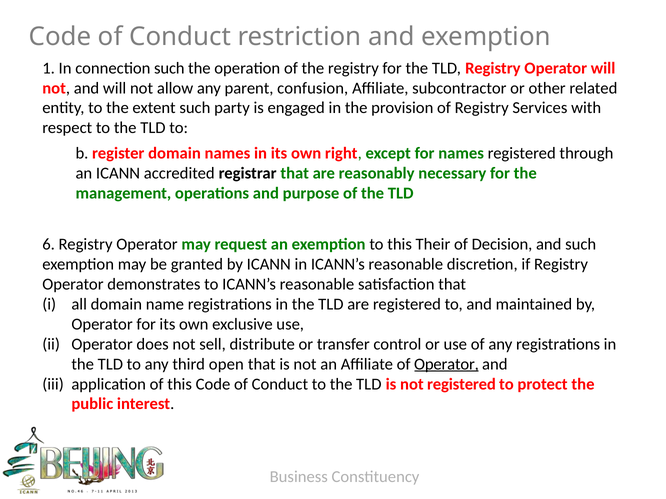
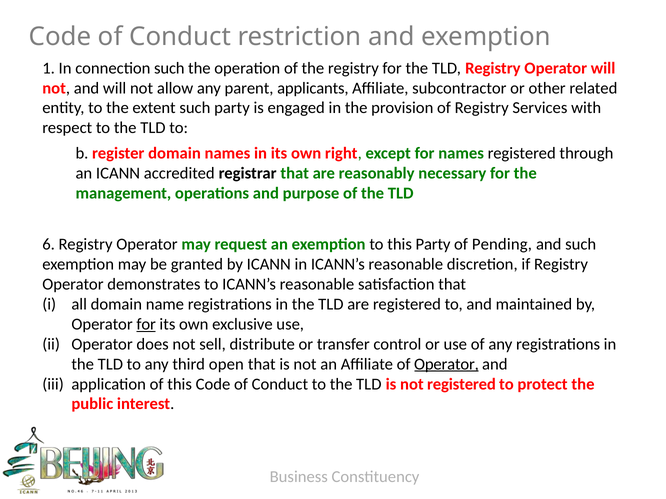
confusion: confusion -> applicants
this Their: Their -> Party
Decision: Decision -> Pending
for at (146, 324) underline: none -> present
